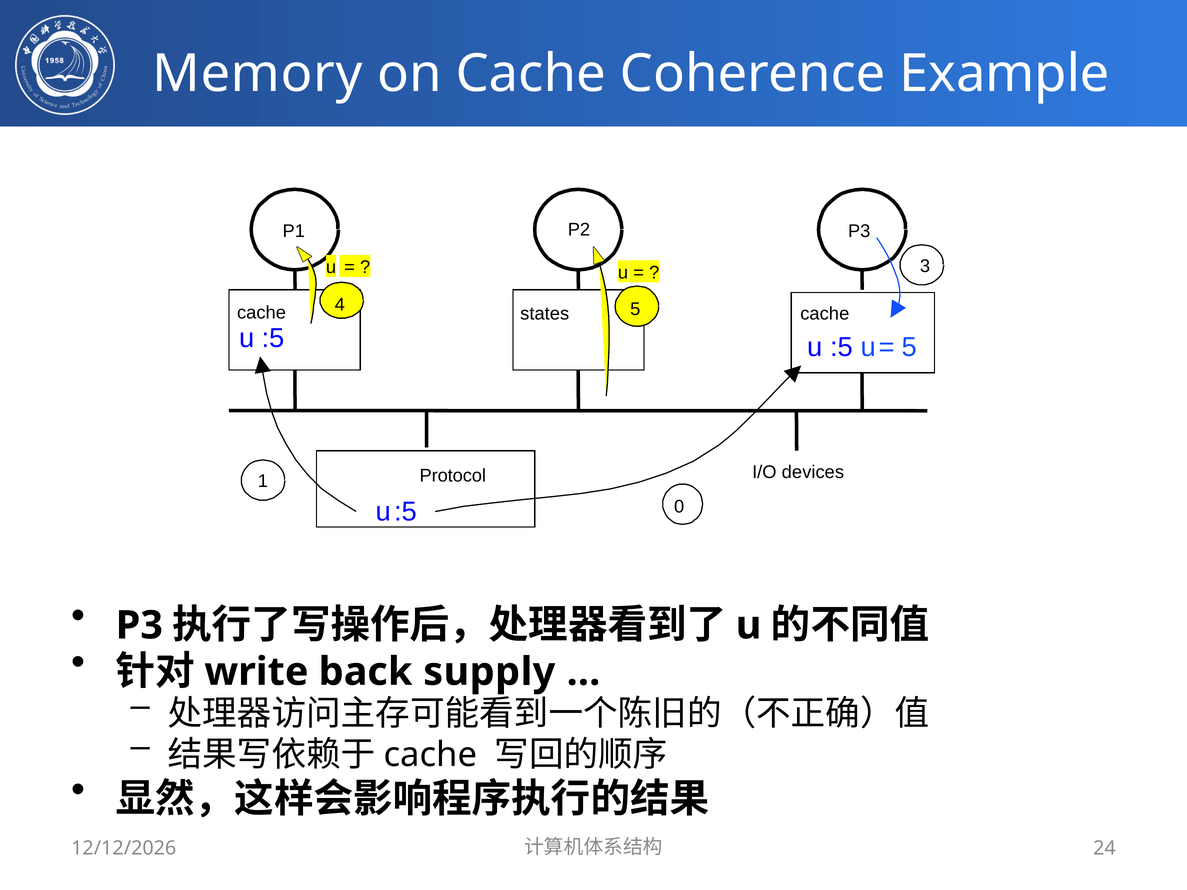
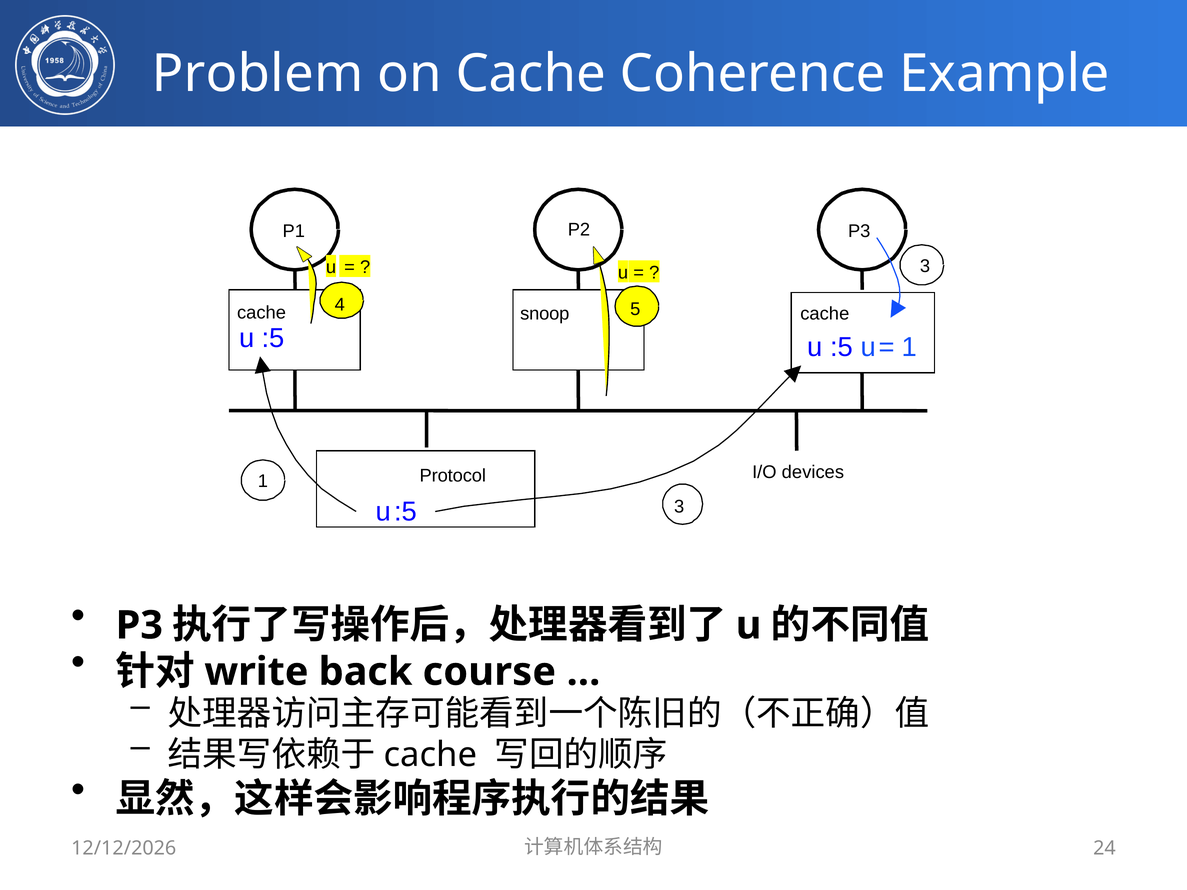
Memory: Memory -> Problem
states: states -> snoop
5 at (910, 347): 5 -> 1
0 at (679, 507): 0 -> 3
supply: supply -> course
